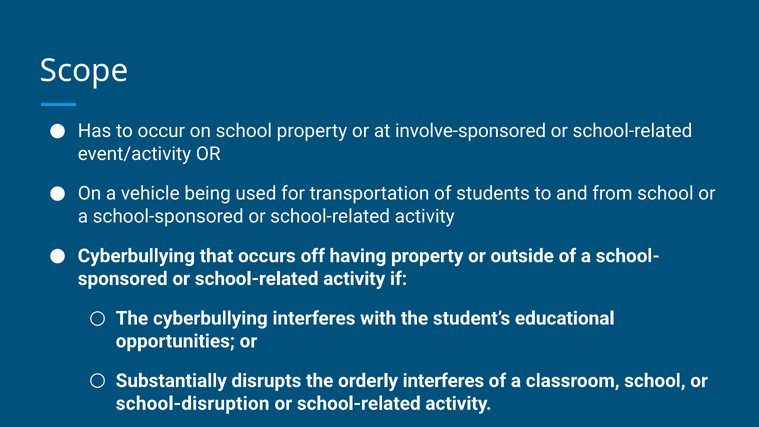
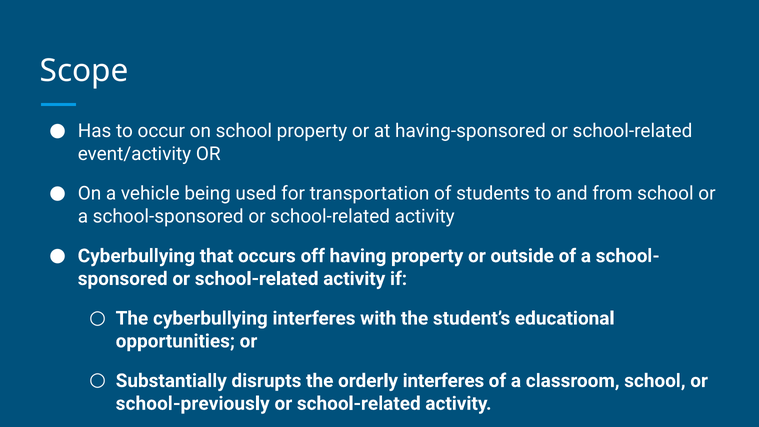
involve-sponsored: involve-sponsored -> having-sponsored
school-disruption: school-disruption -> school-previously
